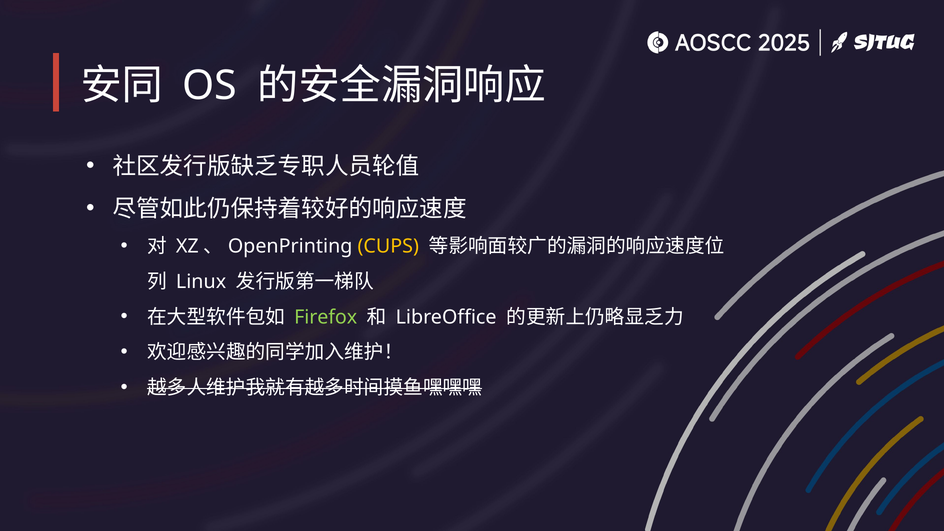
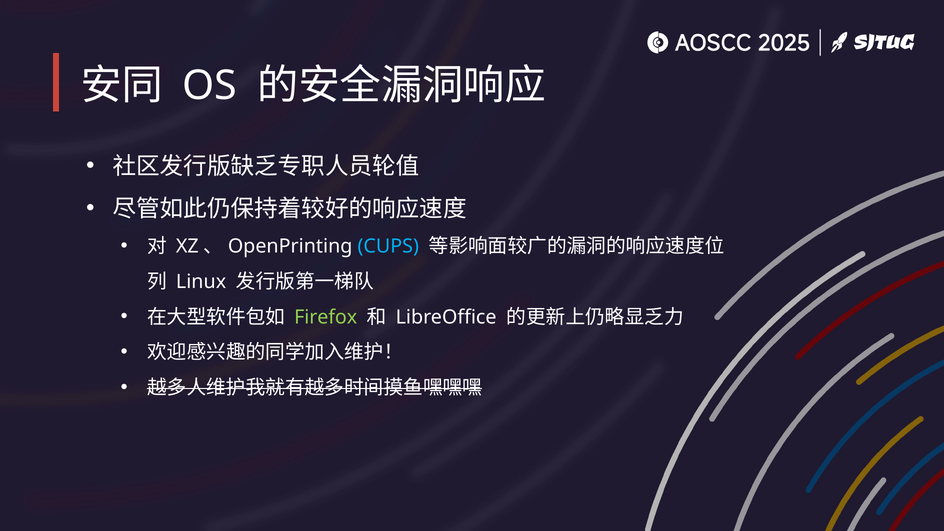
CUPS colour: yellow -> light blue
